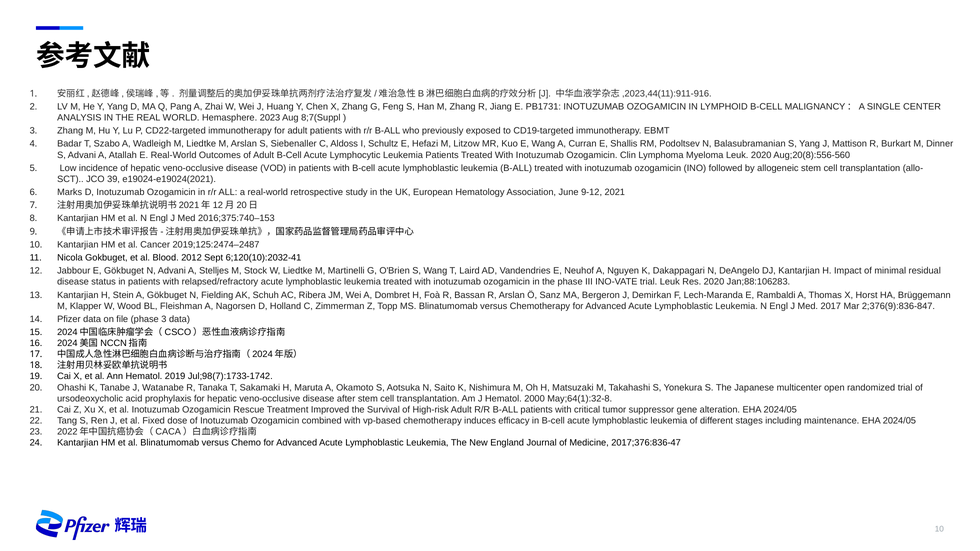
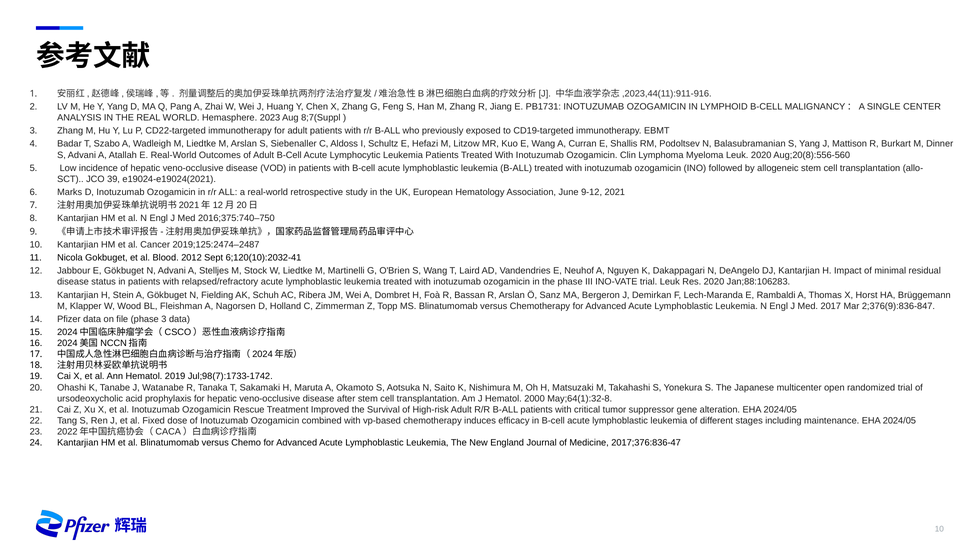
2016;375:740–153: 2016;375:740–153 -> 2016;375:740–750
